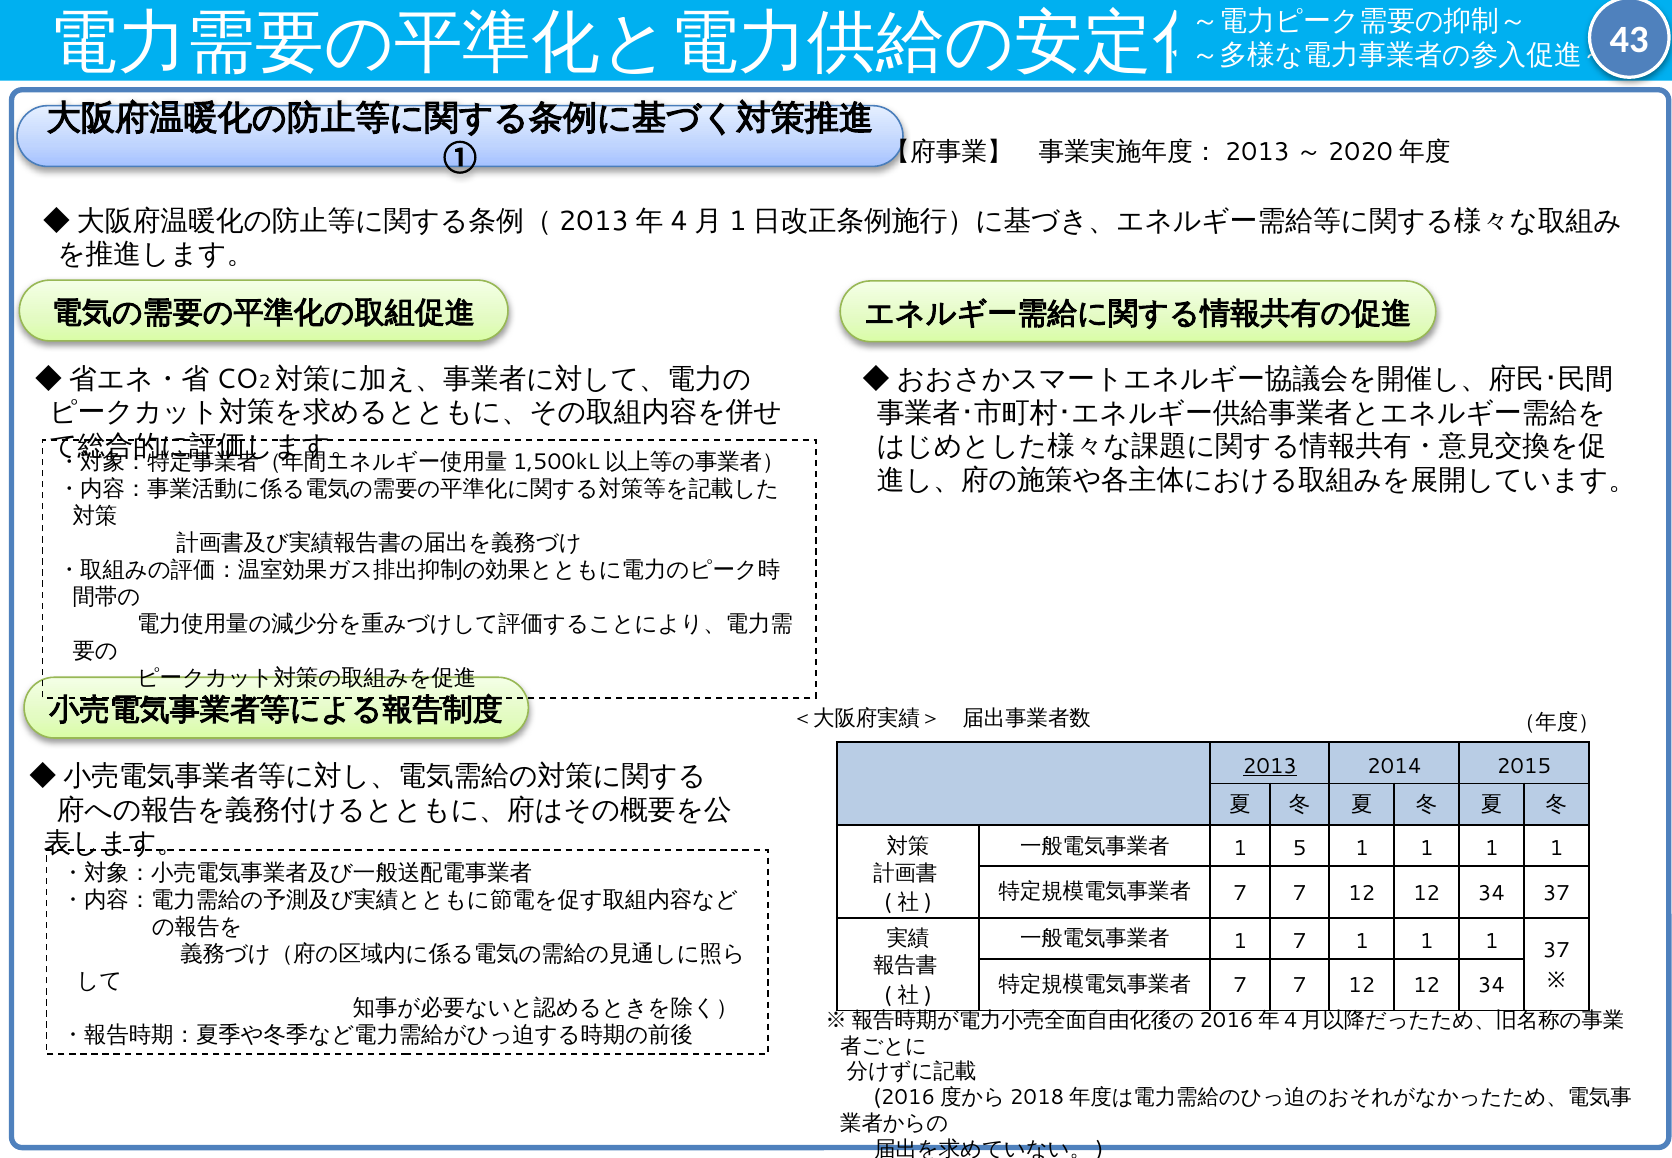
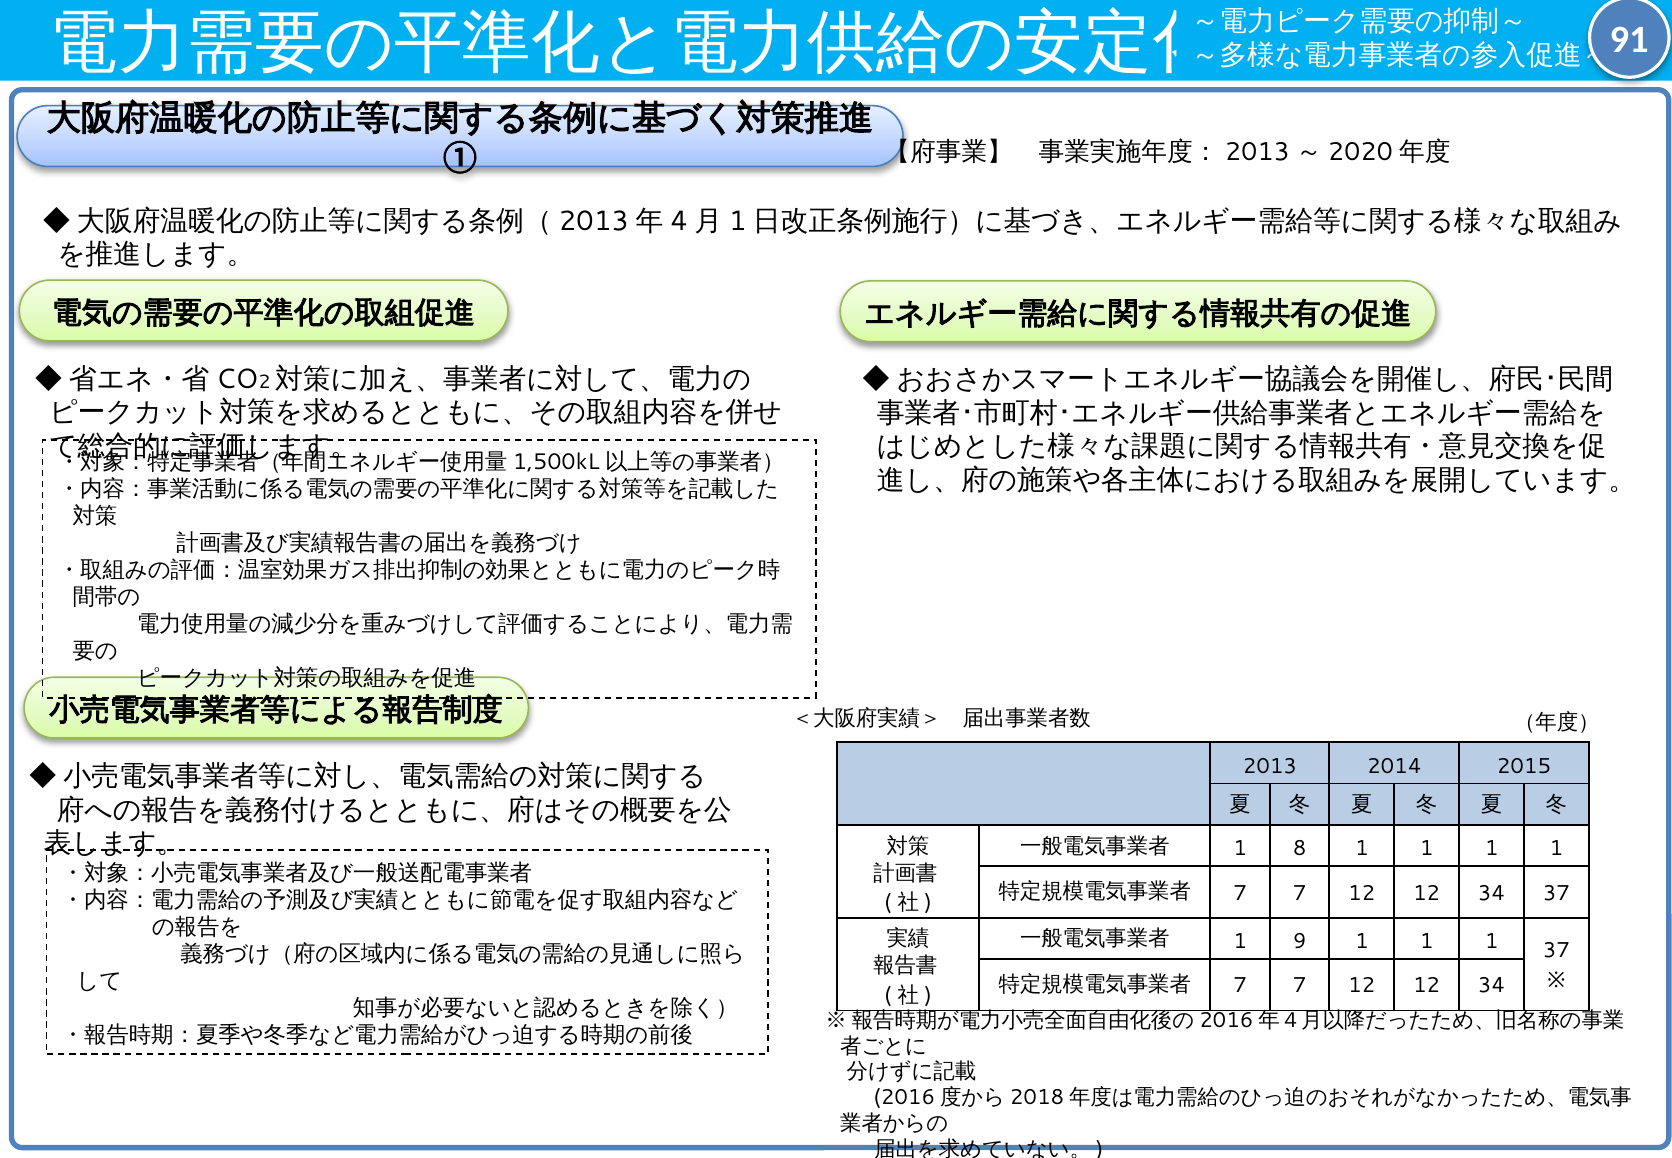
43: 43 -> 91
2013 underline: present -> none
5: 5 -> 8
1 7: 7 -> 9
